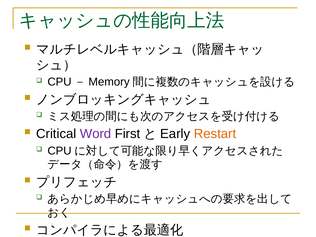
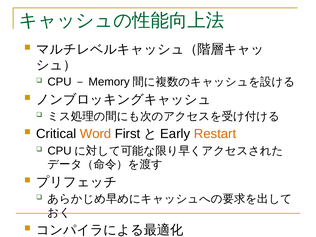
Word colour: purple -> orange
